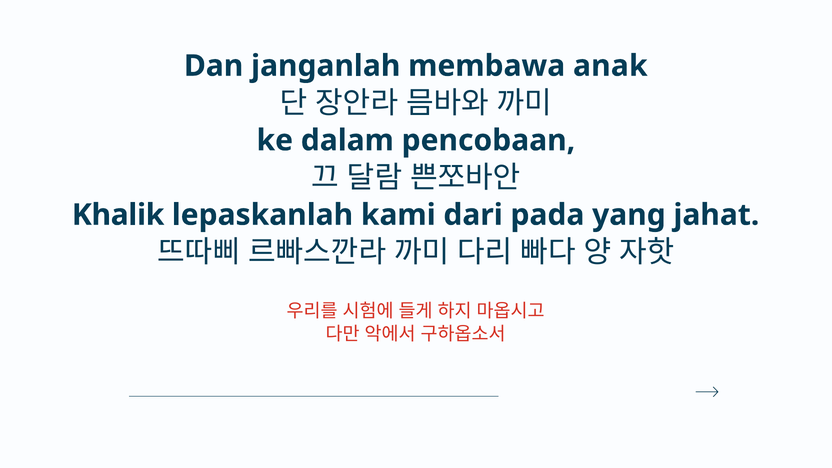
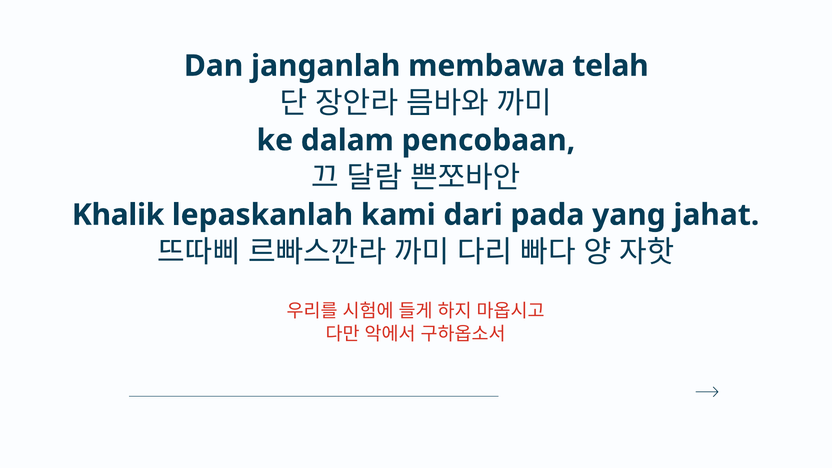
anak: anak -> telah
